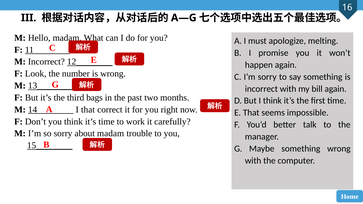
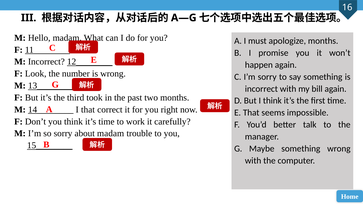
apologize melting: melting -> months
bags: bags -> took
